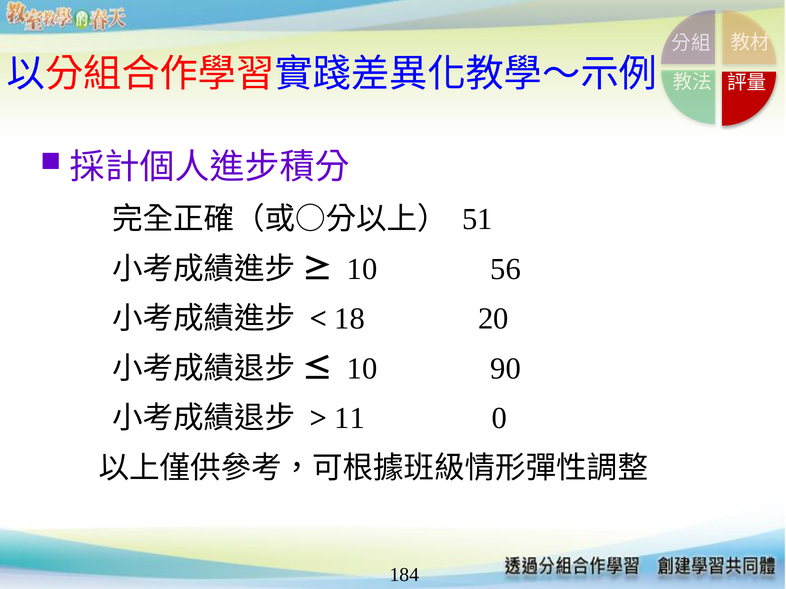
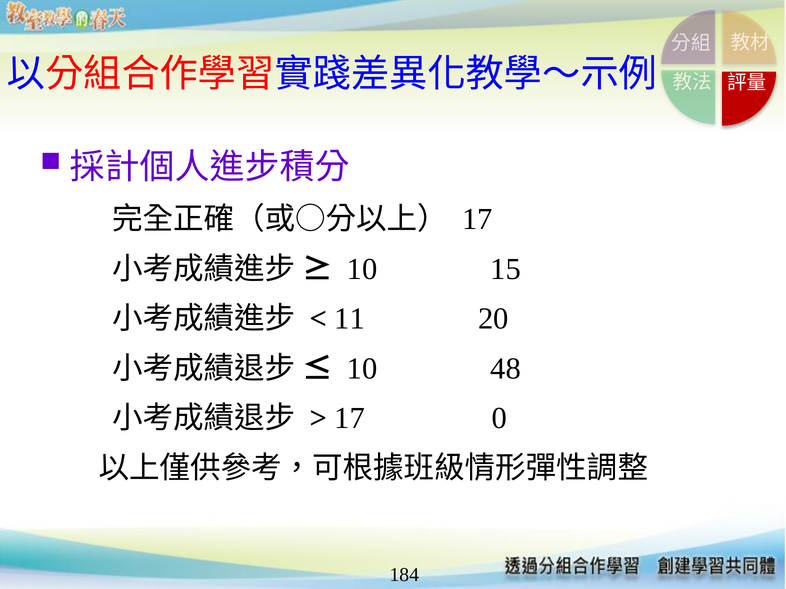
51 at (477, 219): 51 -> 17
56: 56 -> 15
18: 18 -> 11
90: 90 -> 48
11 at (350, 419): 11 -> 17
